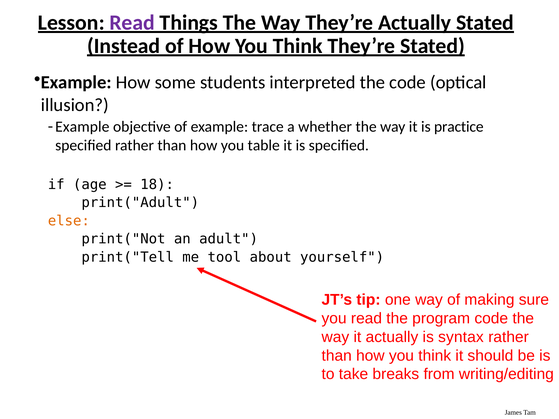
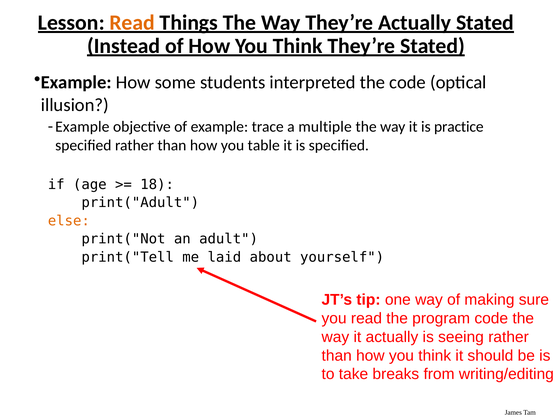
Read at (132, 23) colour: purple -> orange
whether: whether -> multiple
tool: tool -> laid
syntax: syntax -> seeing
